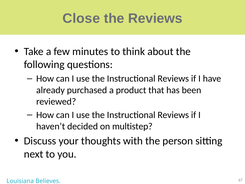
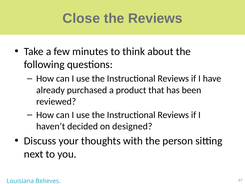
multistep: multistep -> designed
